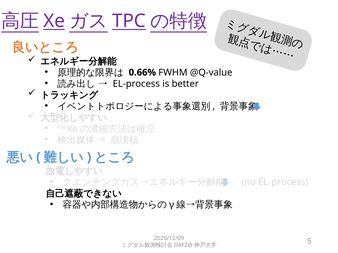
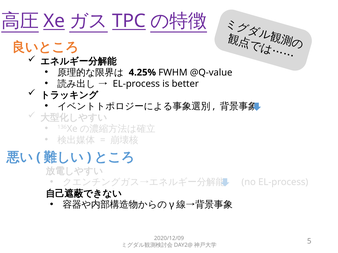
0.66%: 0.66% -> 4.25%
